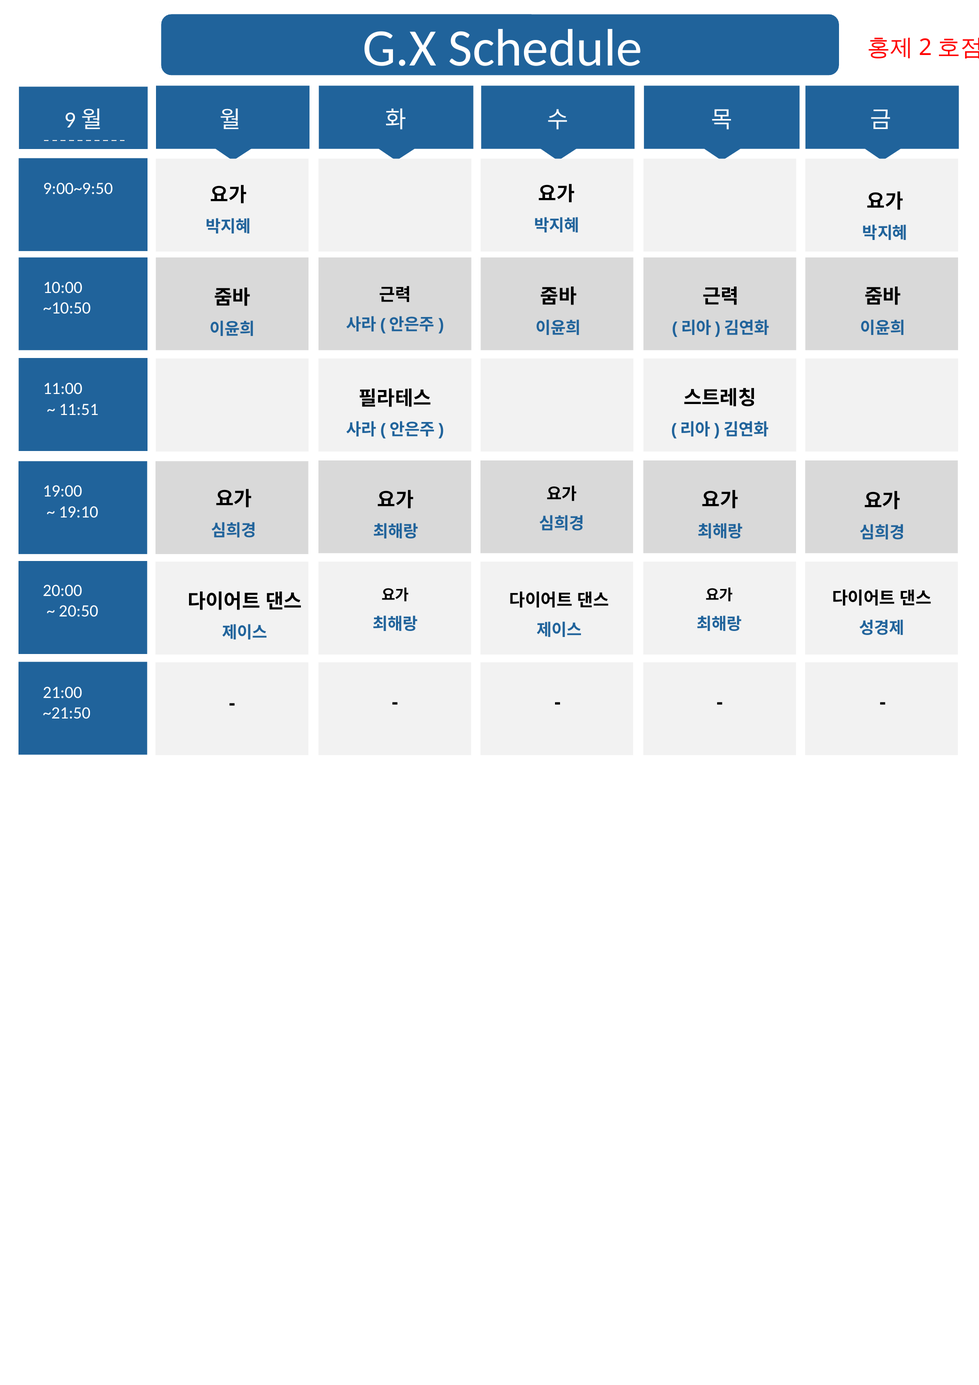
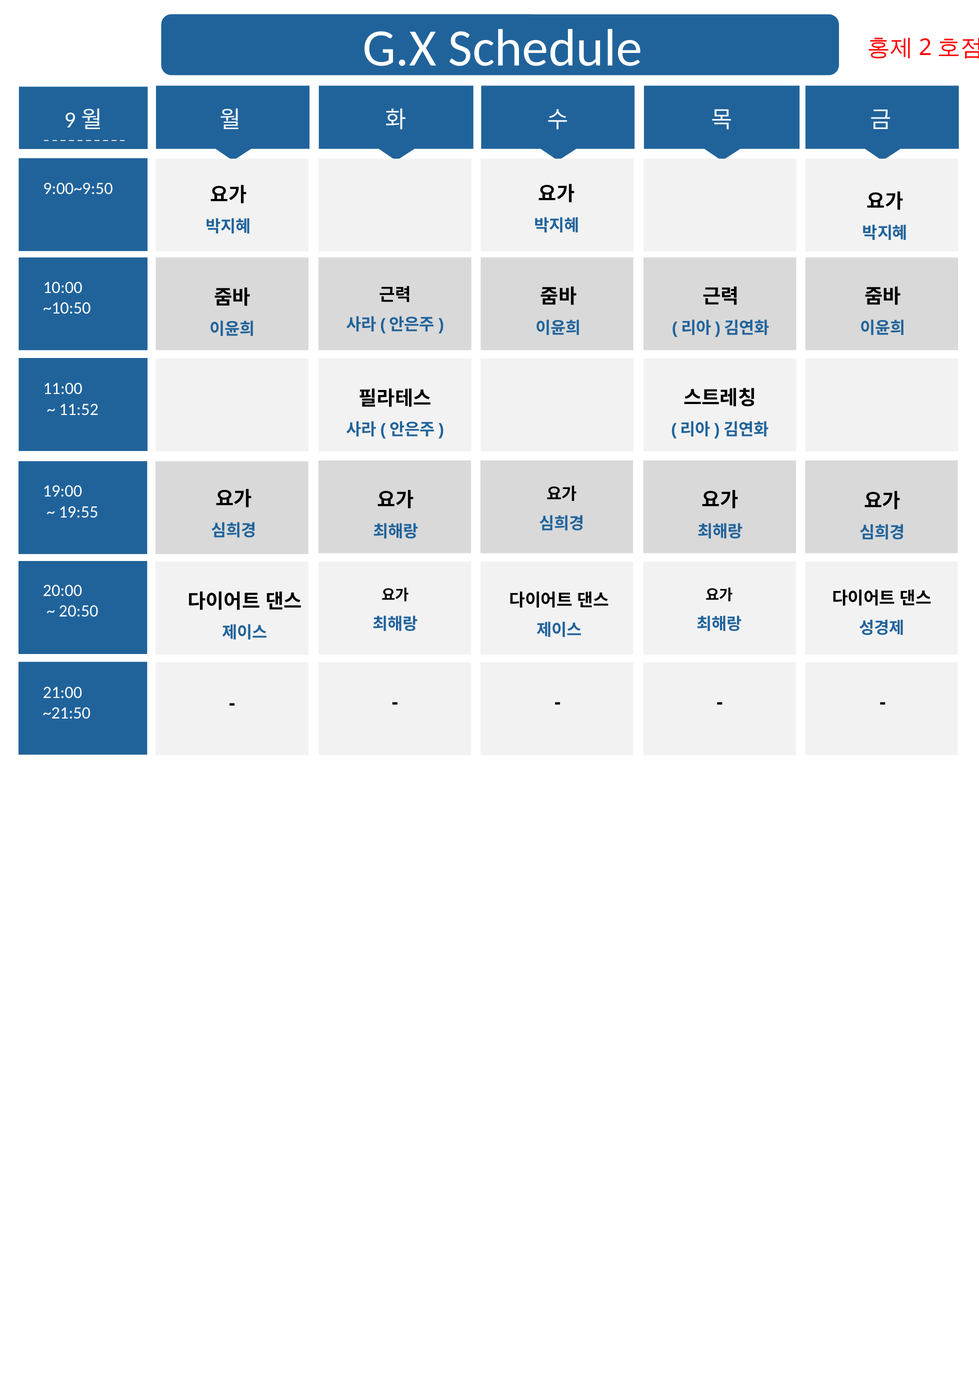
11:51: 11:51 -> 11:52
19:10: 19:10 -> 19:55
